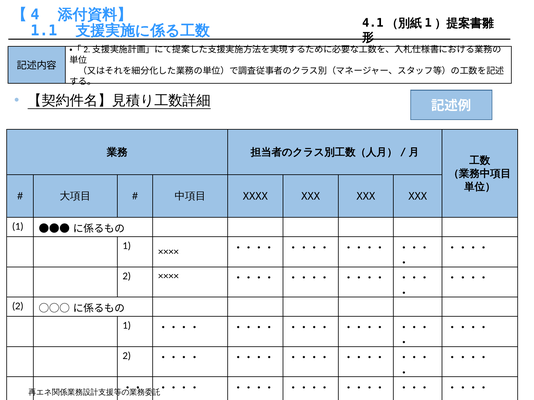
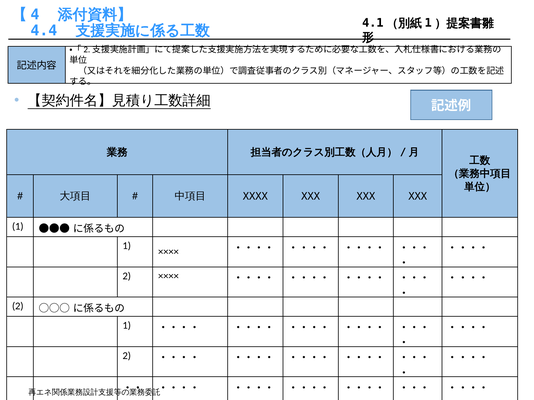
1.1: 1.1 -> 4.4
